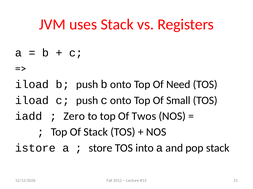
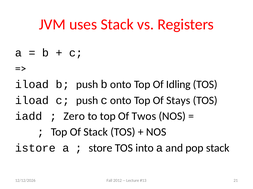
Need: Need -> Idling
Small: Small -> Stays
